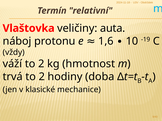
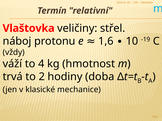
auta: auta -> střel
váží to 2: 2 -> 4
